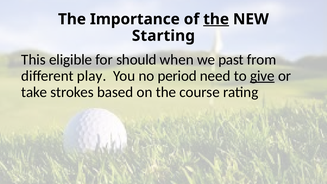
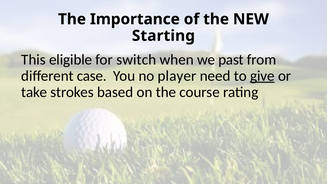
the at (216, 19) underline: present -> none
should: should -> switch
play: play -> case
period: period -> player
